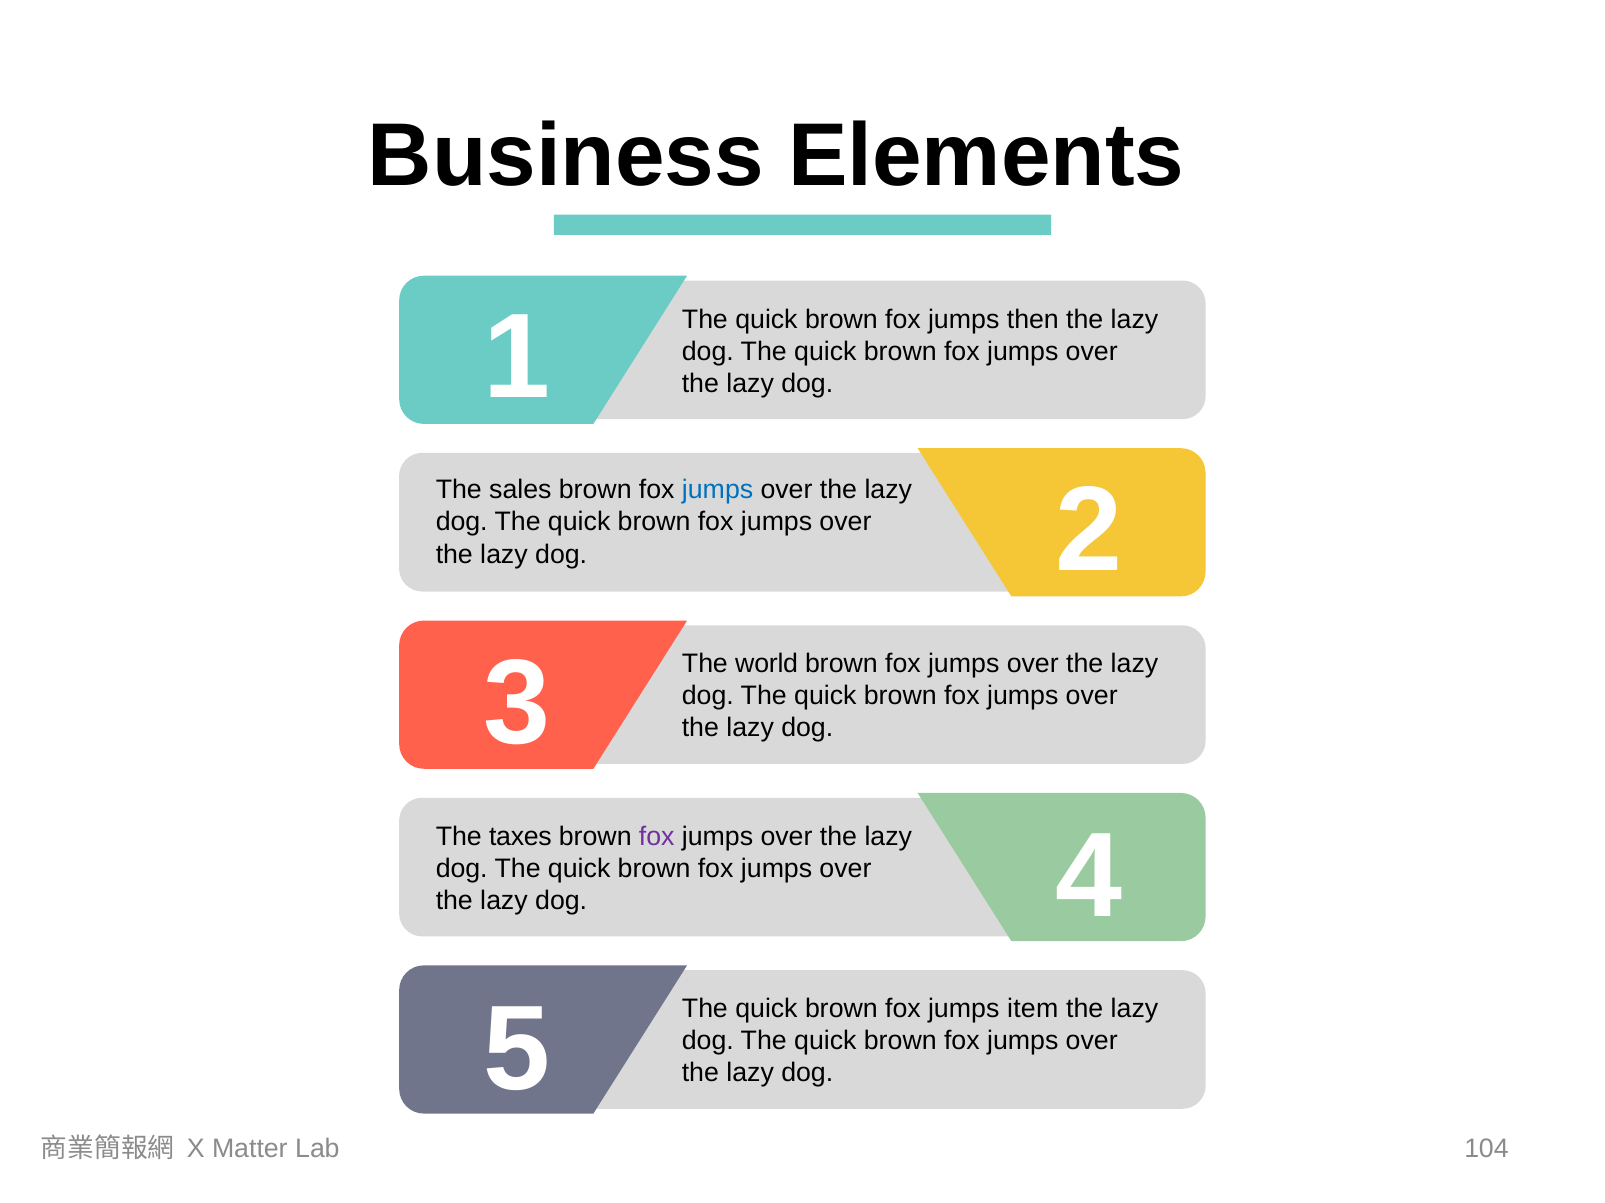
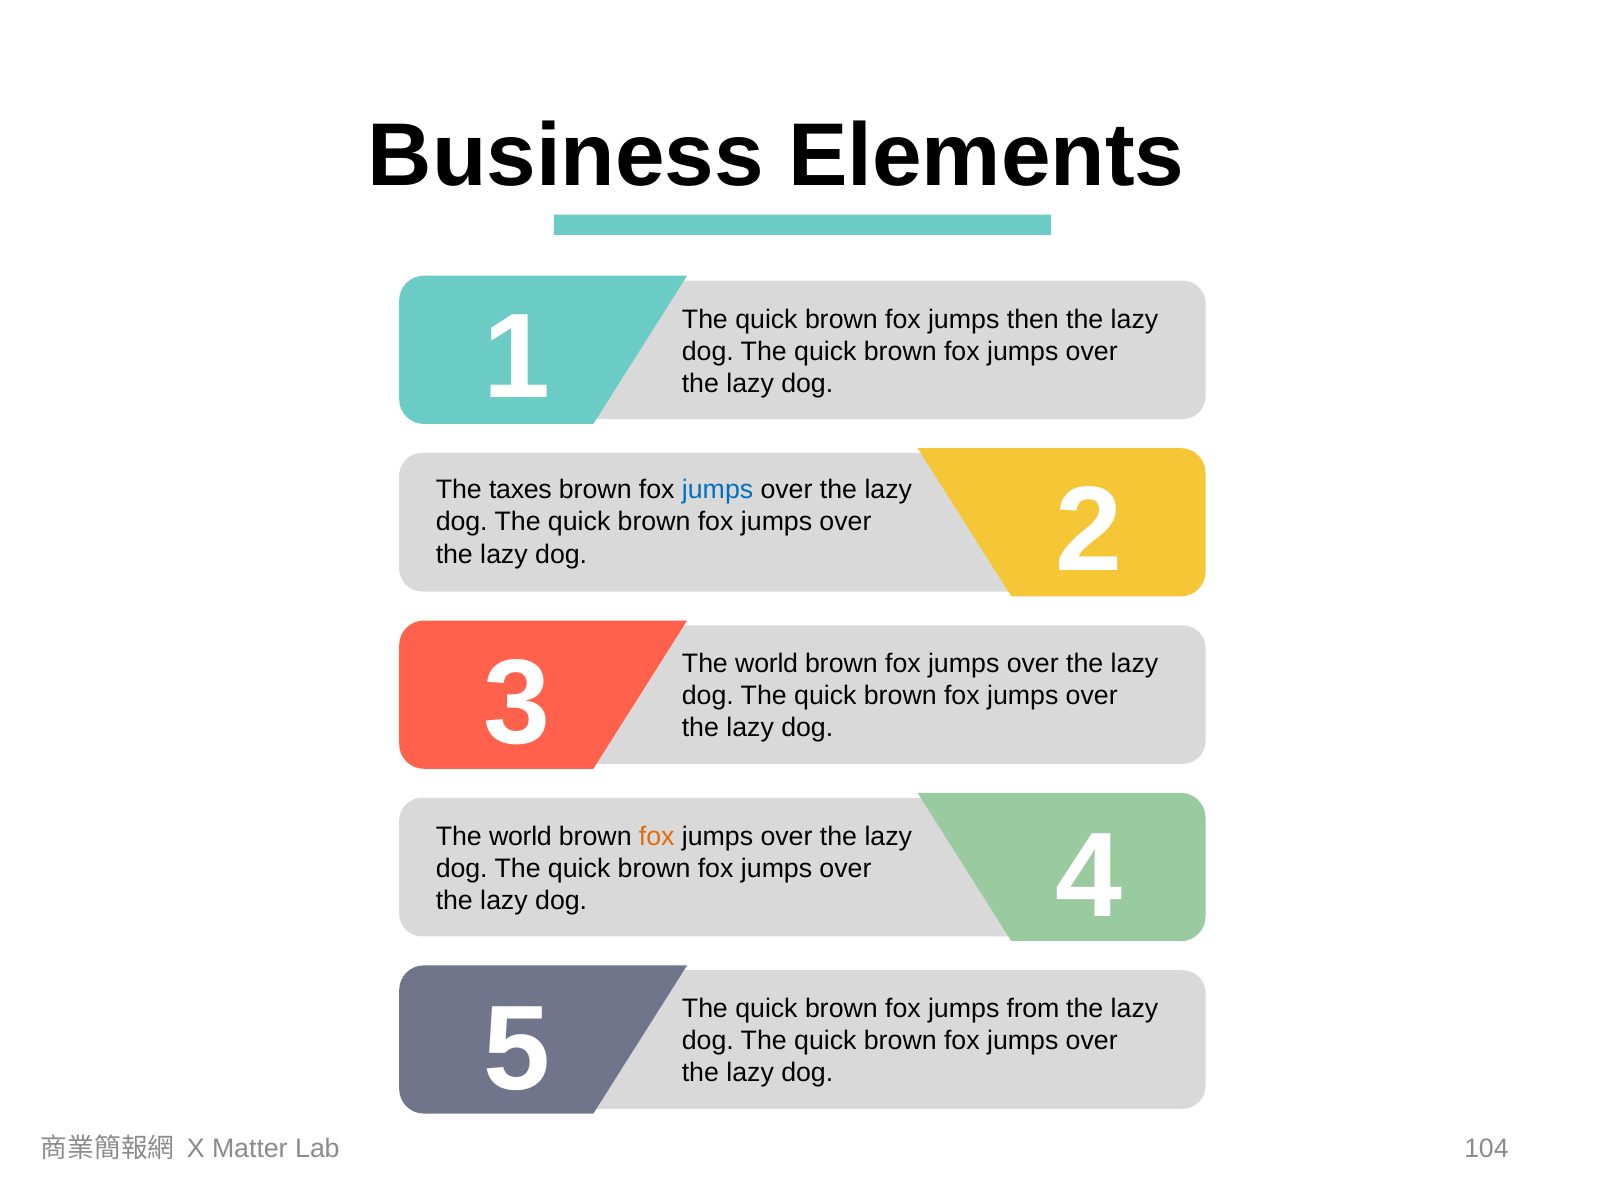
sales: sales -> taxes
taxes at (520, 837): taxes -> world
fox at (657, 837) colour: purple -> orange
item: item -> from
